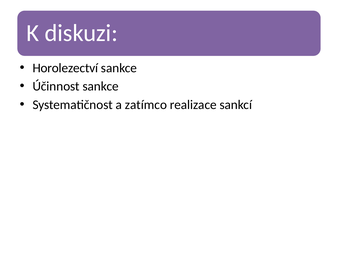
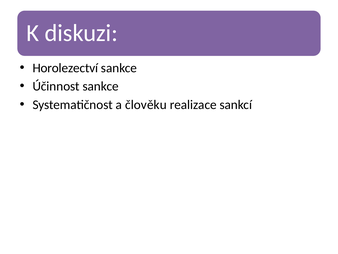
zatímco: zatímco -> člověku
